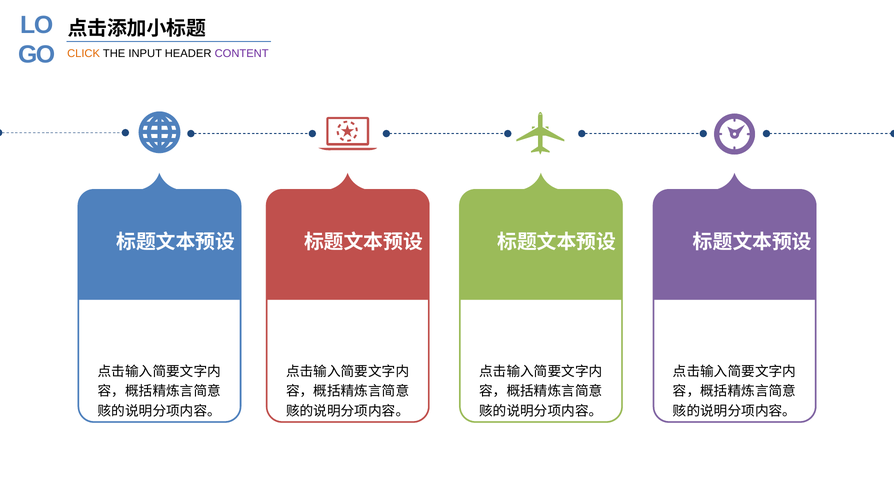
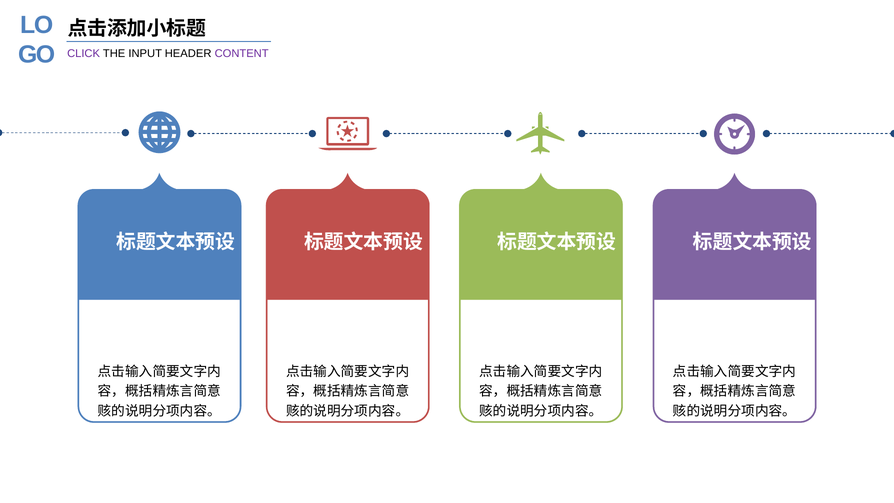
CLICK colour: orange -> purple
